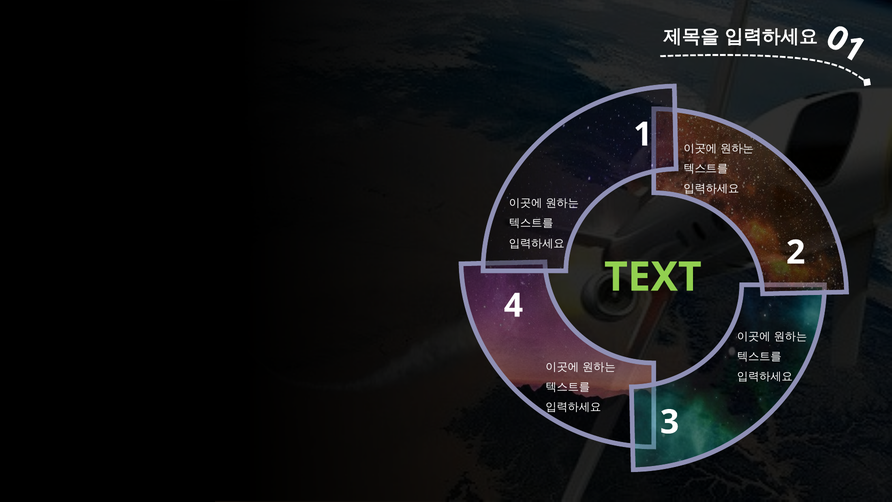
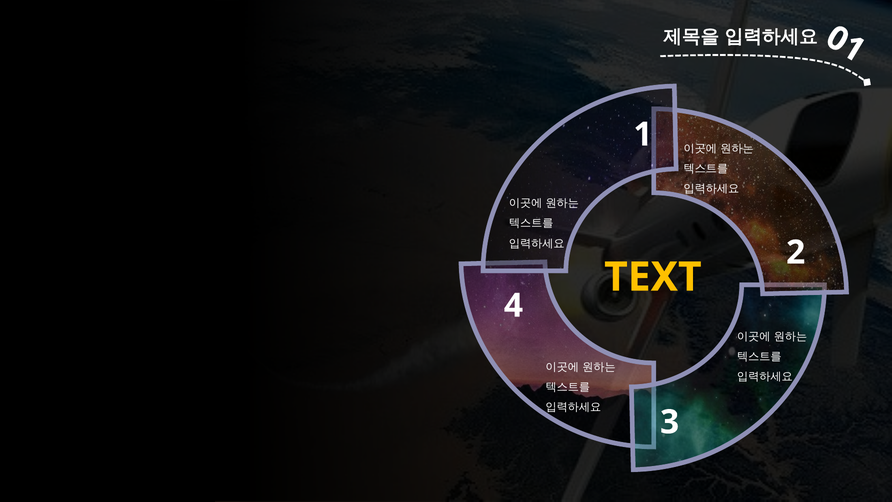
TEXT colour: light green -> yellow
